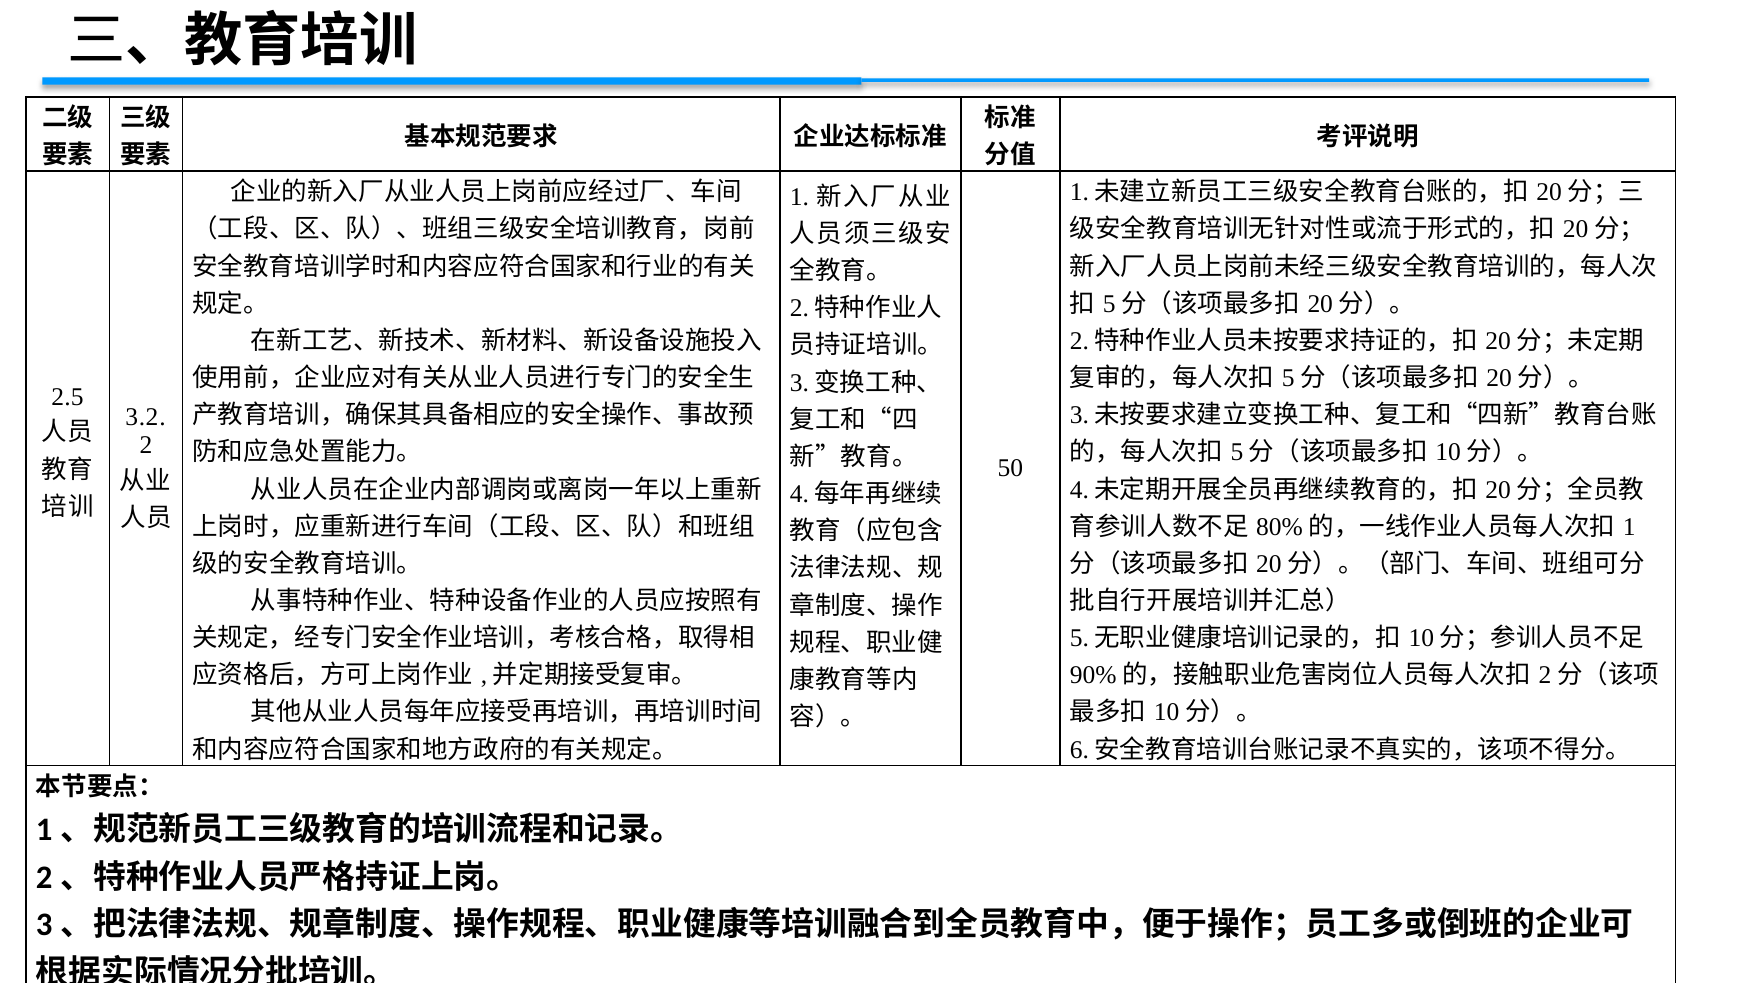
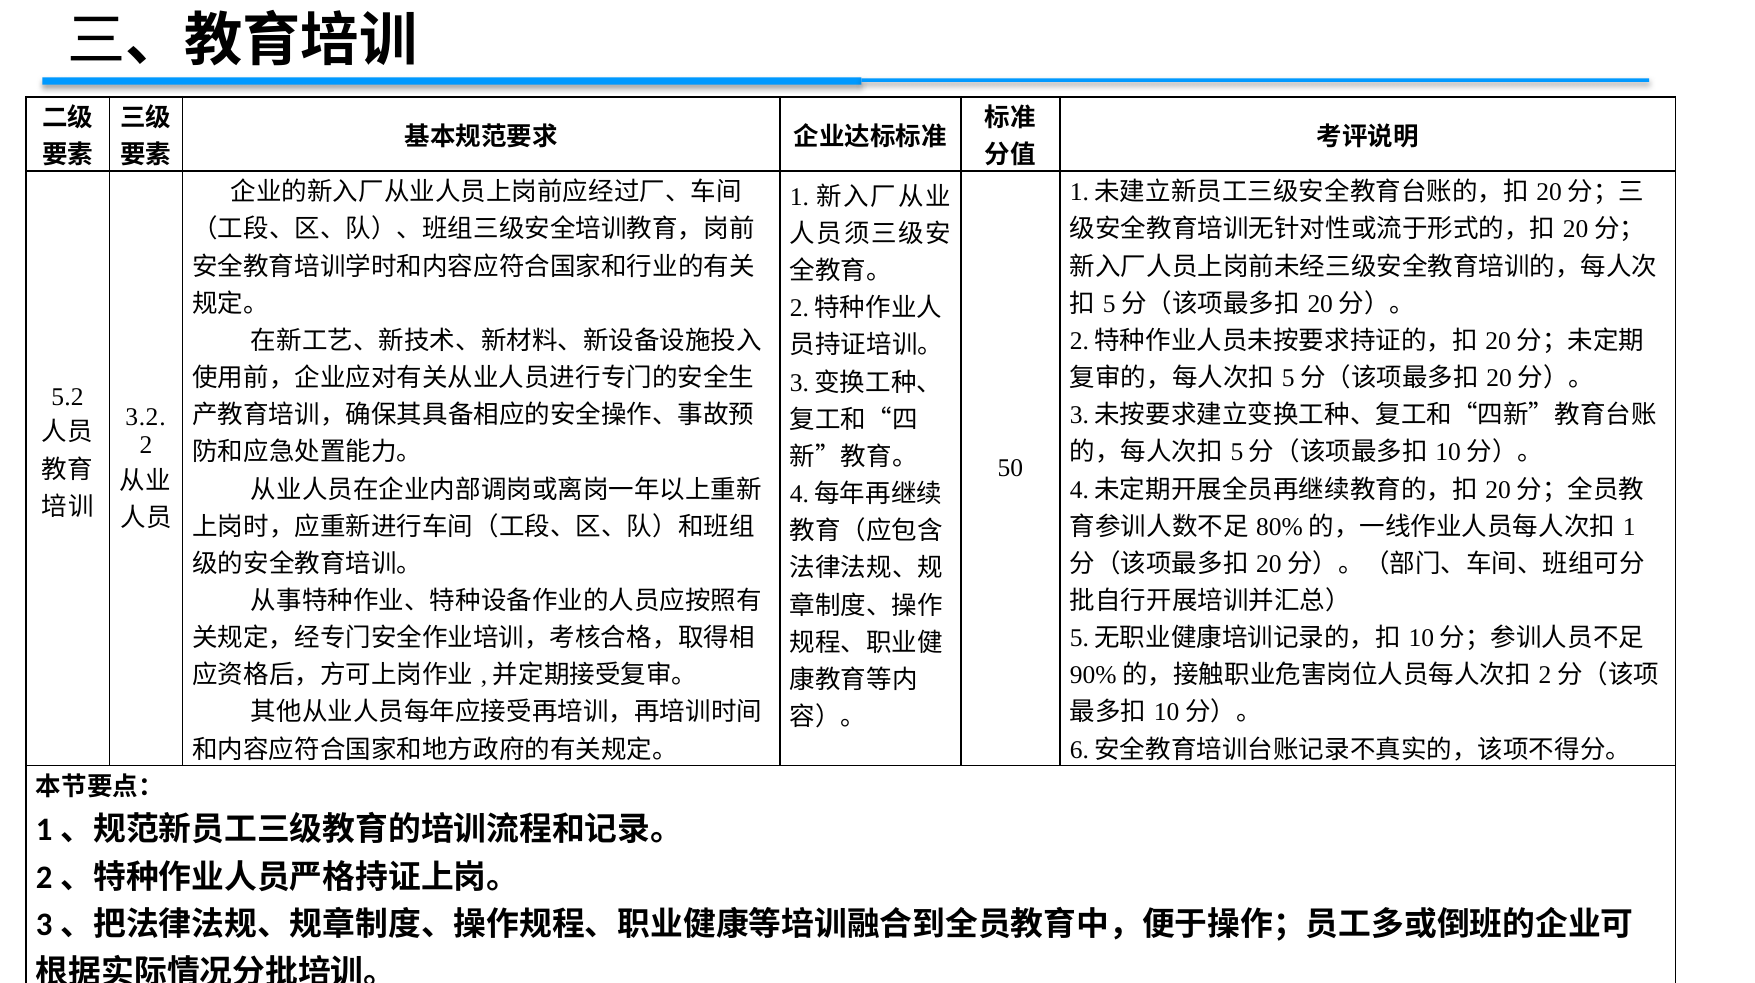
2.5: 2.5 -> 5.2
